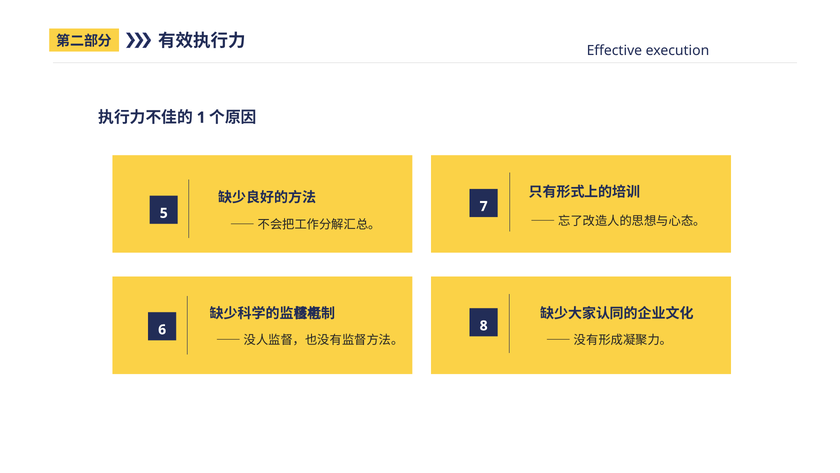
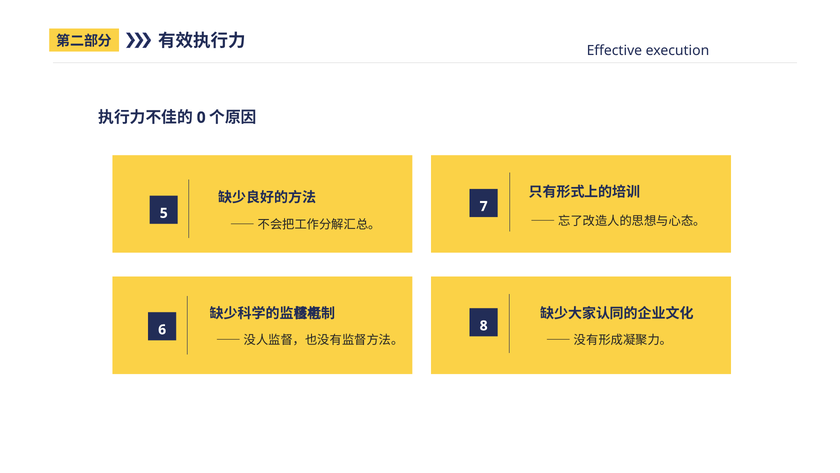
1: 1 -> 0
